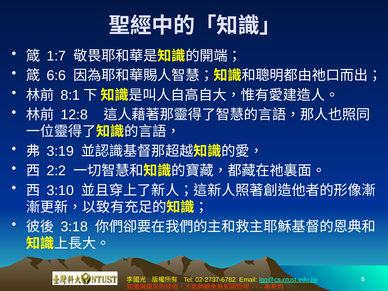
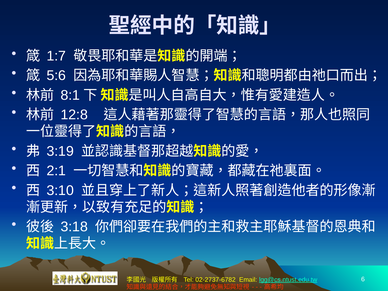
6:6: 6:6 -> 5:6
2:2: 2:2 -> 2:1
